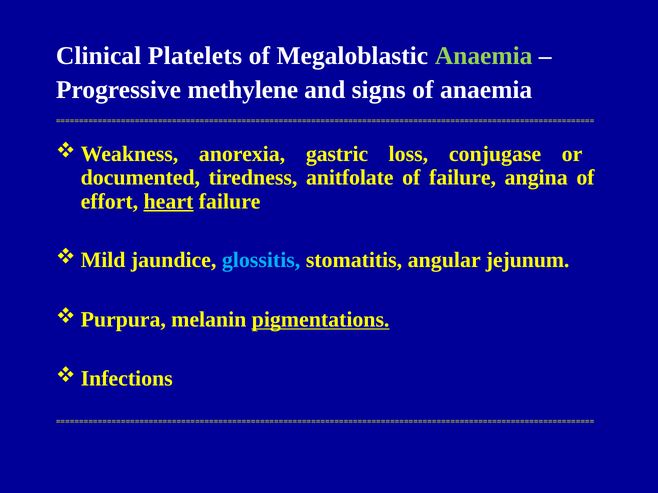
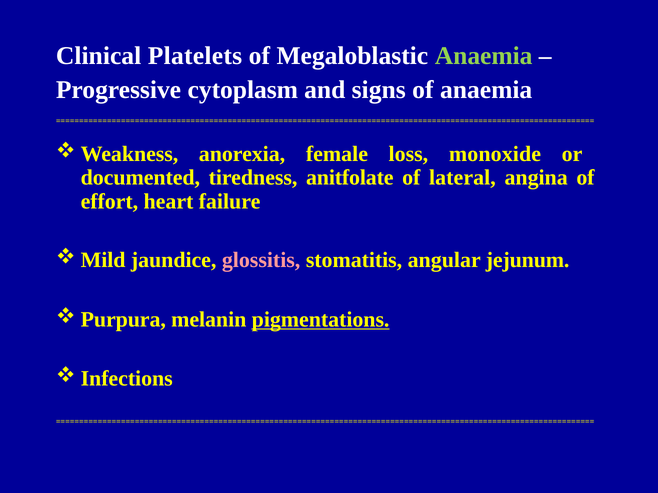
methylene: methylene -> cytoplasm
gastric: gastric -> female
conjugase: conjugase -> monoxide
of failure: failure -> lateral
heart underline: present -> none
glossitis colour: light blue -> pink
